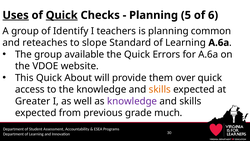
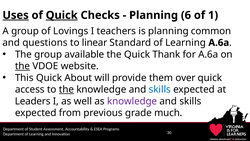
5: 5 -> 6
6: 6 -> 1
Identify: Identify -> Lovings
reteaches: reteaches -> questions
slope: slope -> linear
Errors: Errors -> Thank
the at (22, 66) underline: none -> present
the at (66, 89) underline: none -> present
skills at (160, 89) colour: orange -> blue
Greater: Greater -> Leaders
